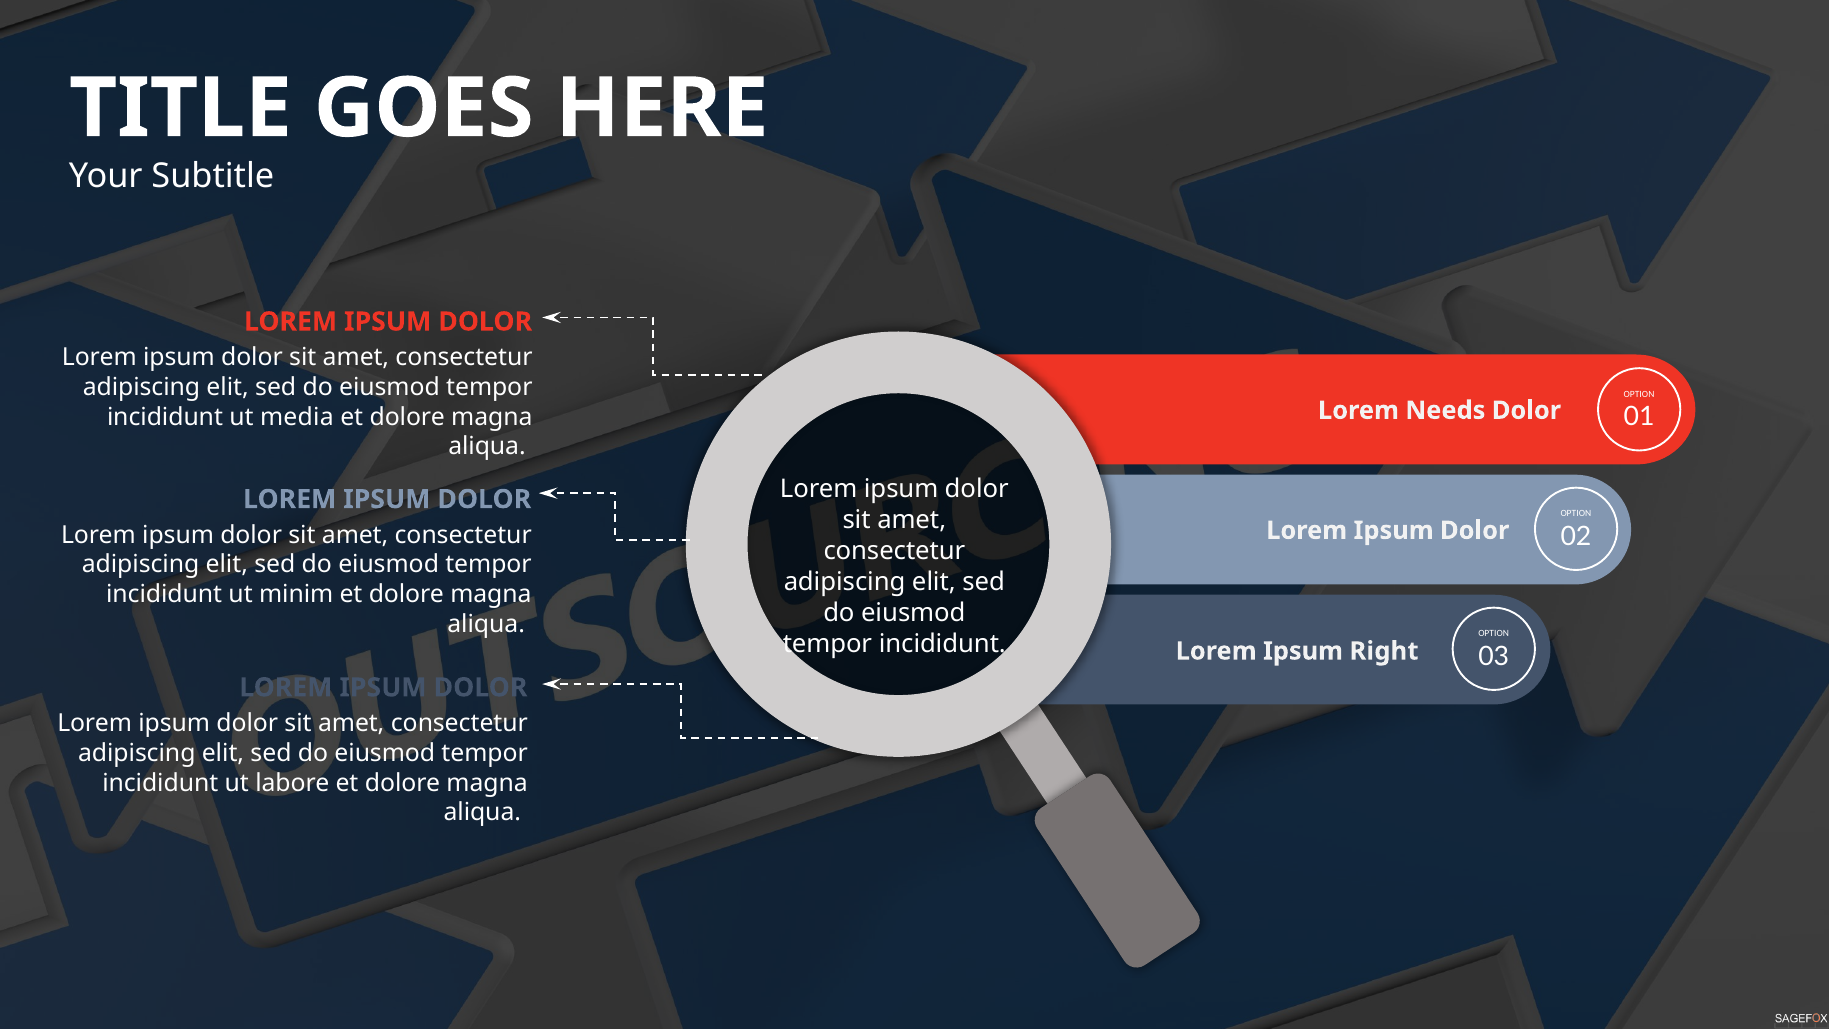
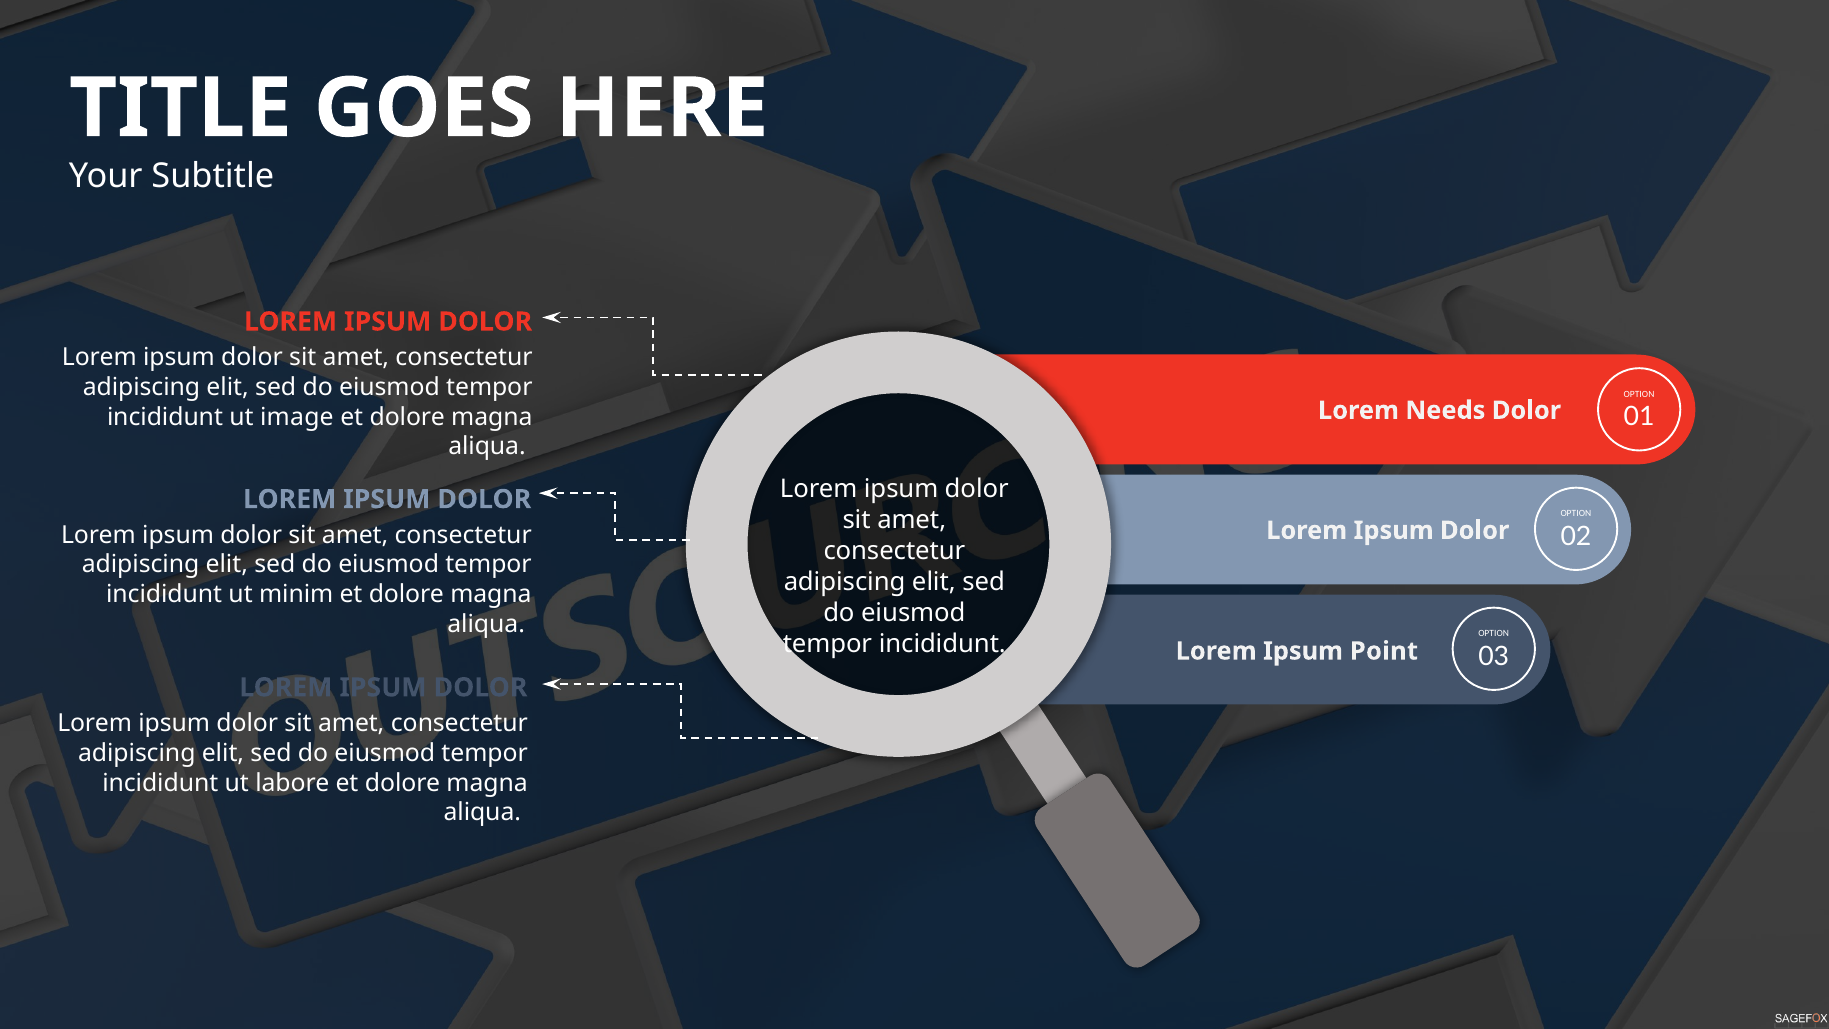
media: media -> image
Right: Right -> Point
